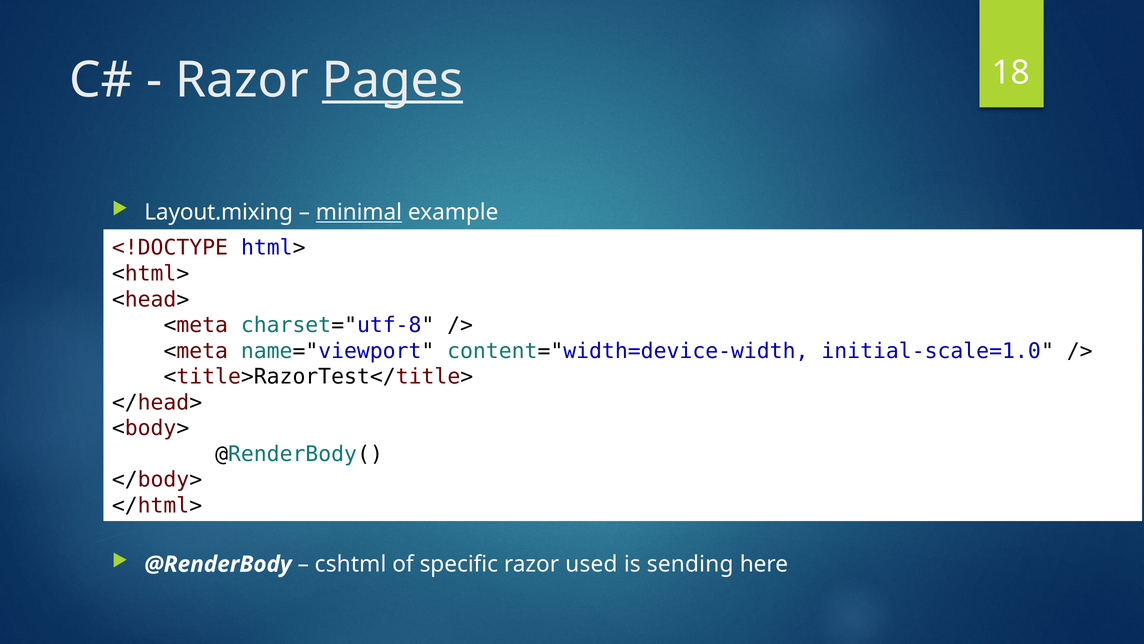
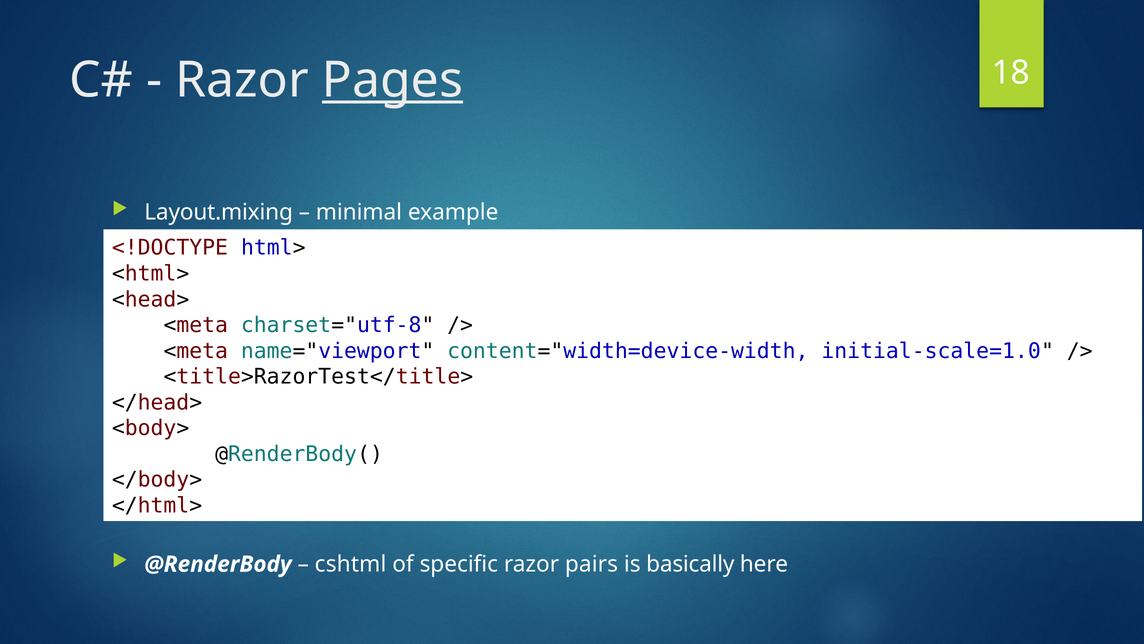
minimal underline: present -> none
used: used -> pairs
sending: sending -> basically
